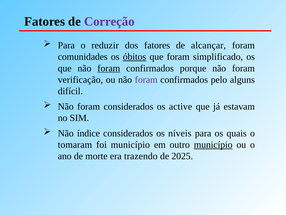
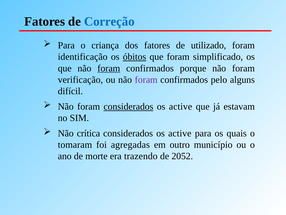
Correção colour: purple -> blue
reduzir: reduzir -> criança
alcançar: alcançar -> utilizado
comunidades: comunidades -> identificação
considerados at (128, 106) underline: none -> present
índice: índice -> crítica
níveis at (180, 133): níveis -> active
foi município: município -> agregadas
município at (213, 144) underline: present -> none
2025: 2025 -> 2052
